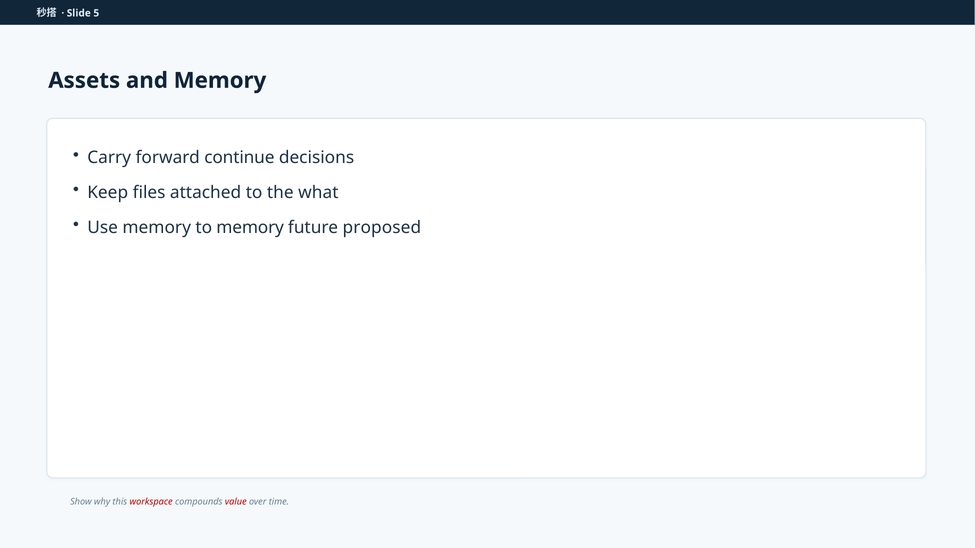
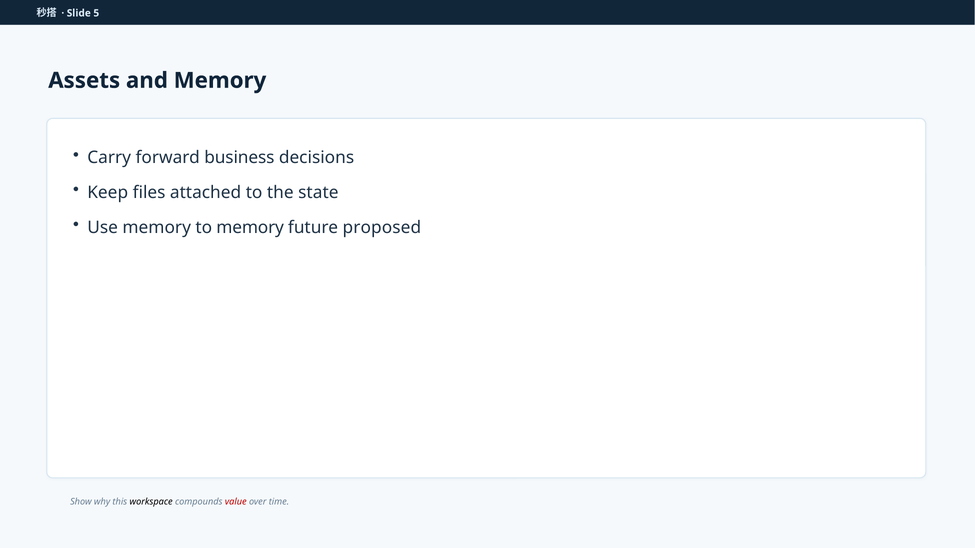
continue: continue -> business
what: what -> state
workspace colour: red -> black
